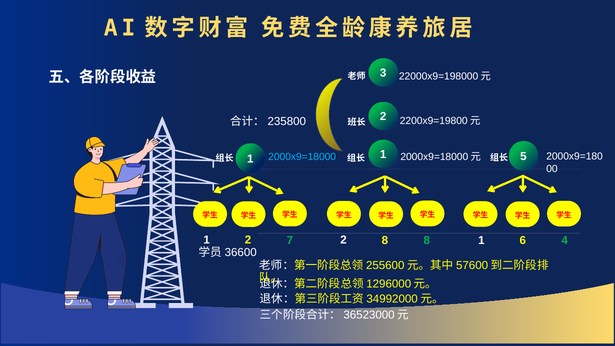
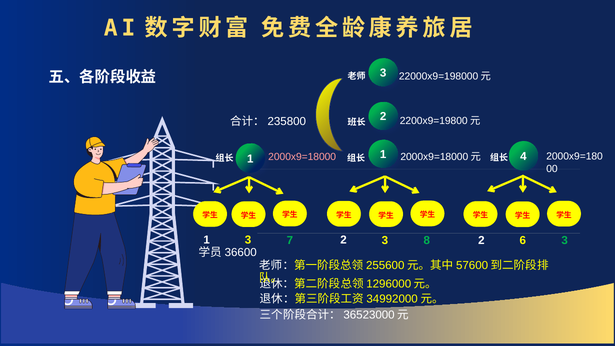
2000x9=18000 colour: light blue -> pink
5: 5 -> 4
2 at (248, 240): 2 -> 3
7 2 8: 8 -> 3
8 1: 1 -> 2
6 4: 4 -> 3
